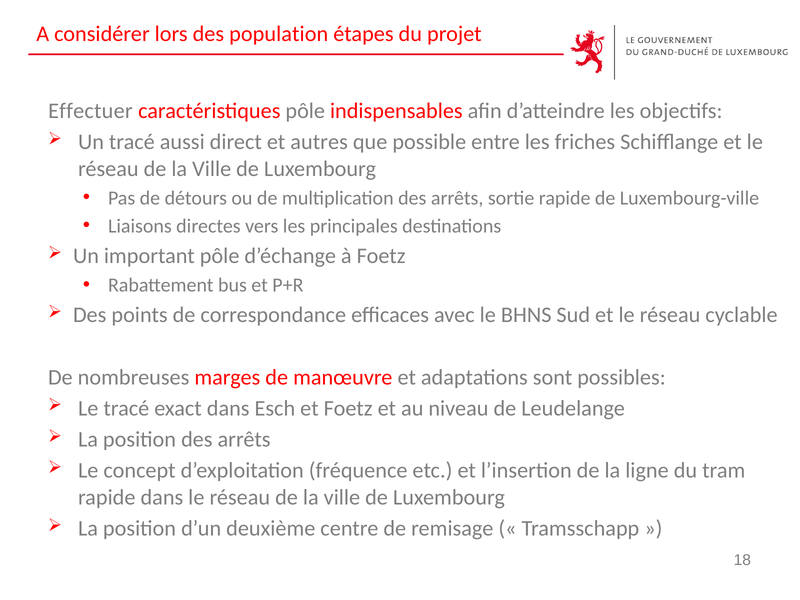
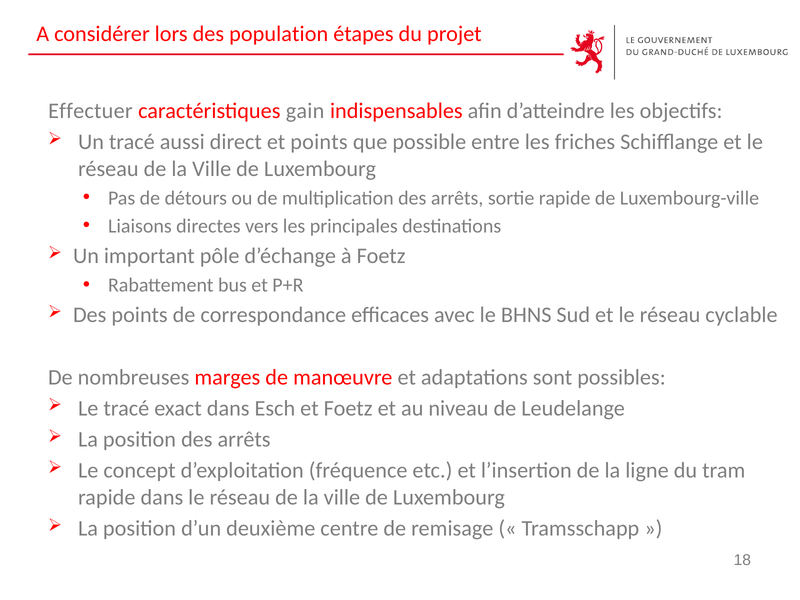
caractéristiques pôle: pôle -> gain
et autres: autres -> points
